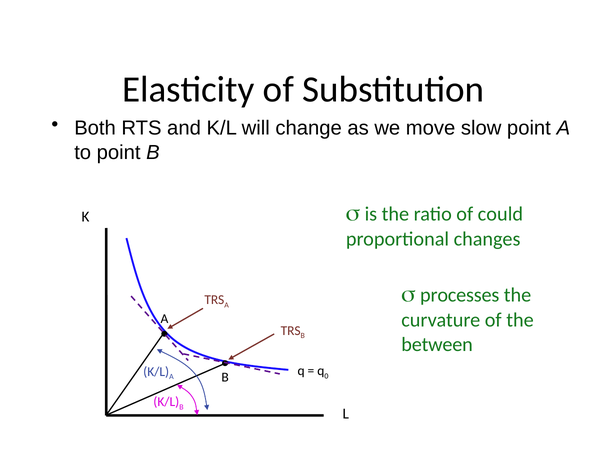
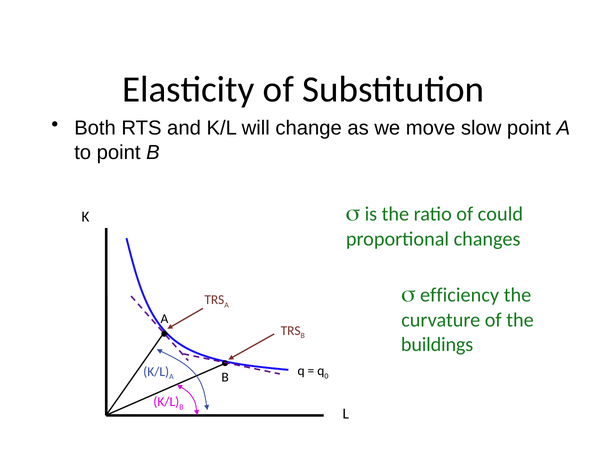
processes: processes -> efficiency
between: between -> buildings
